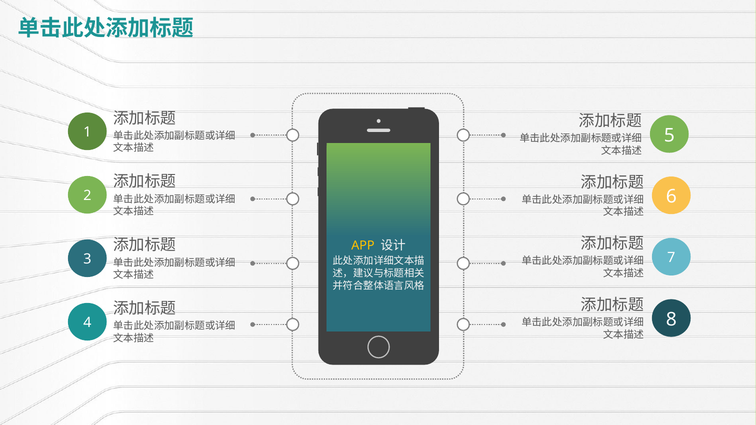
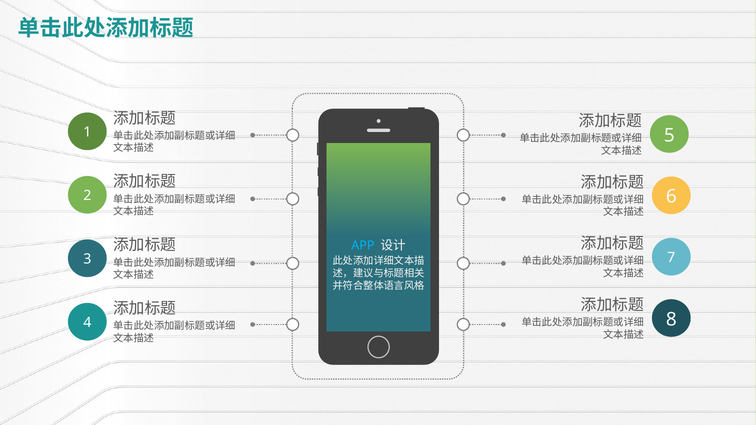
APP colour: yellow -> light blue
